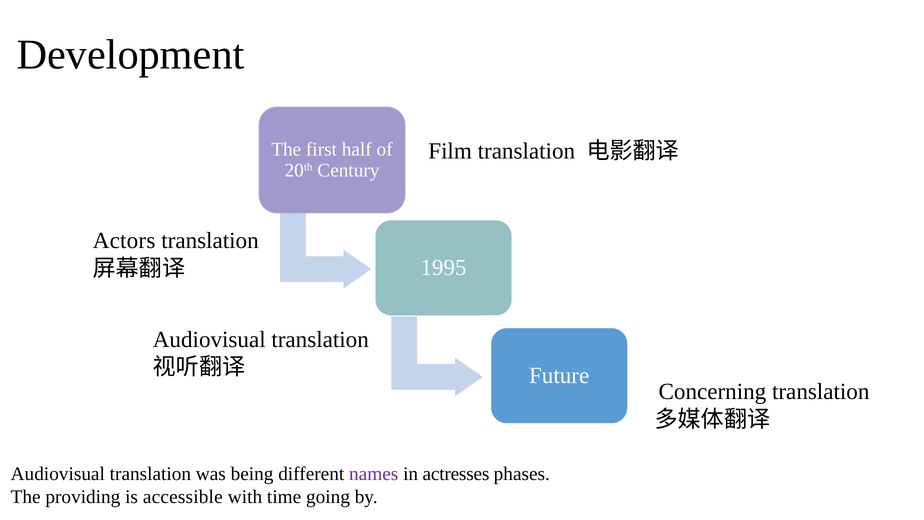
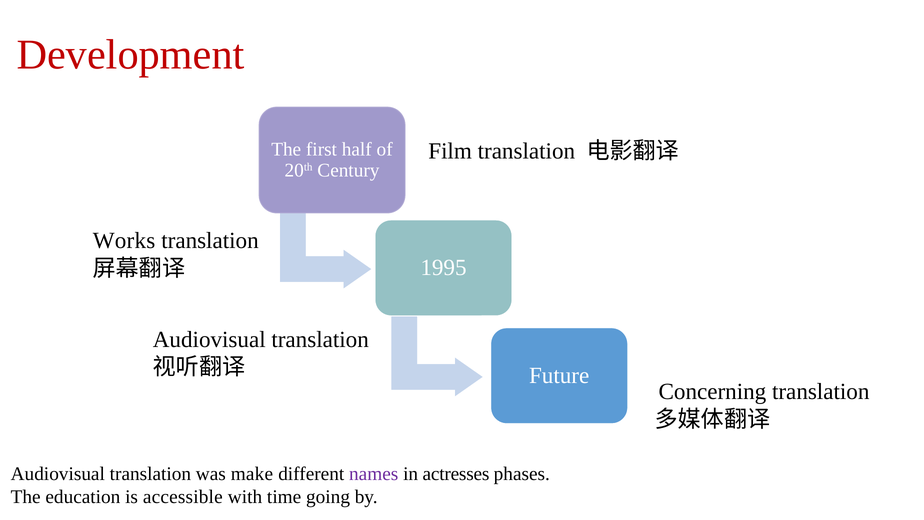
Development colour: black -> red
Actors: Actors -> Works
being: being -> make
providing: providing -> education
